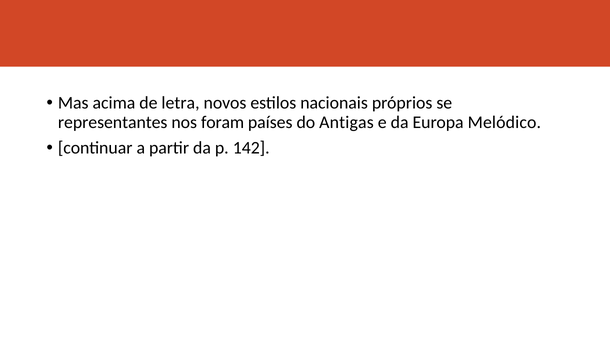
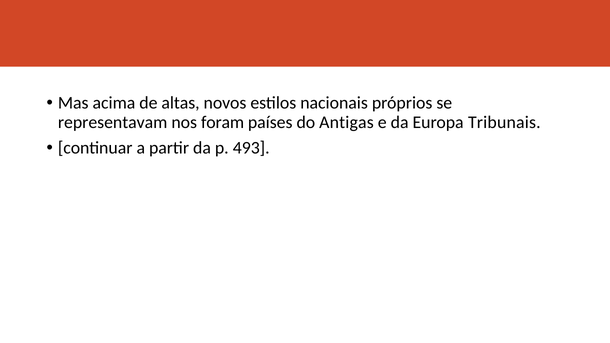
letra: letra -> altas
representantes: representantes -> representavam
Melódico: Melódico -> Tribunais
142: 142 -> 493
